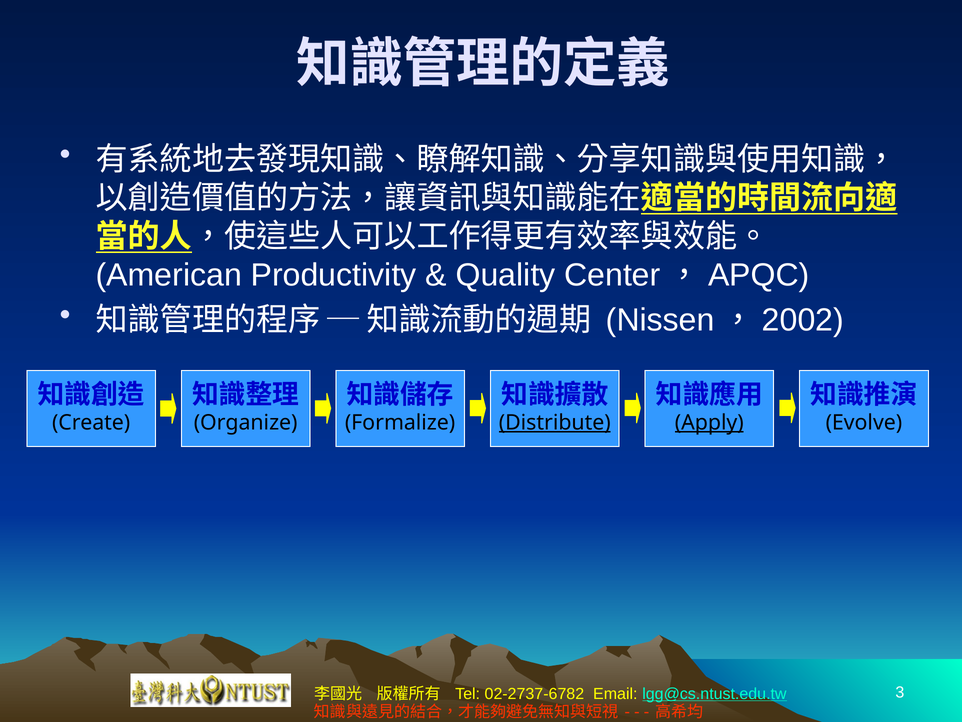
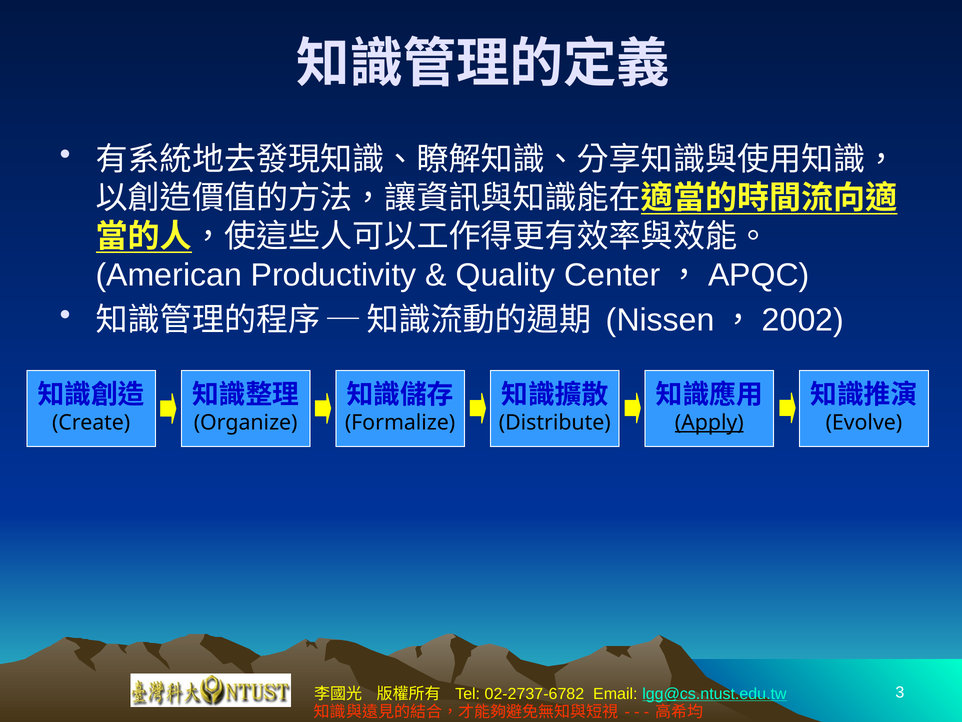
Distribute underline: present -> none
